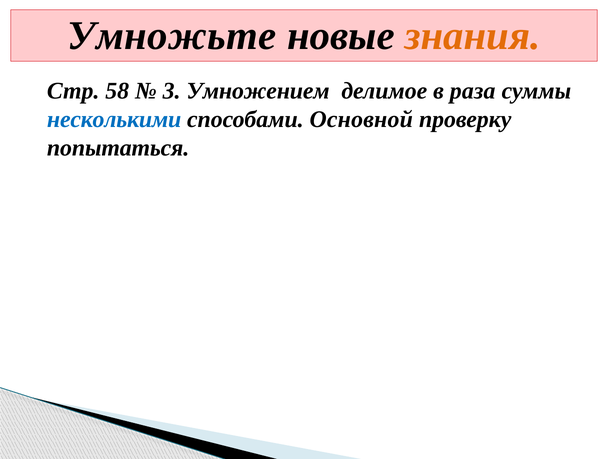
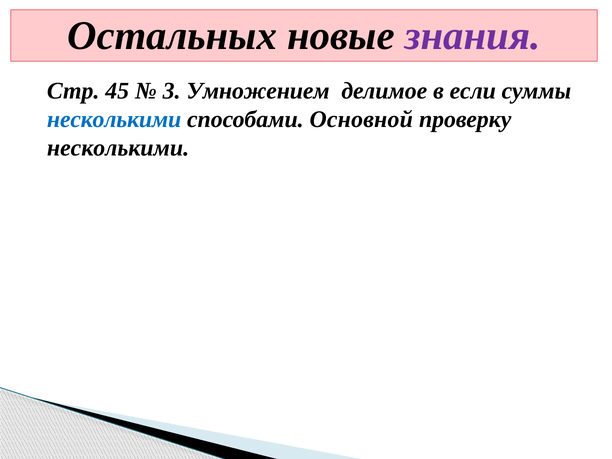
Умножьте: Умножьте -> Остальных
знания colour: orange -> purple
58: 58 -> 45
раза: раза -> если
попытаться at (118, 148): попытаться -> несколькими
